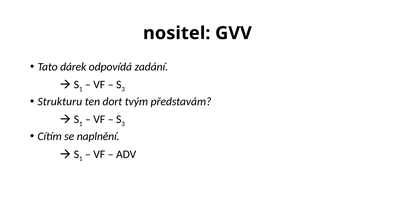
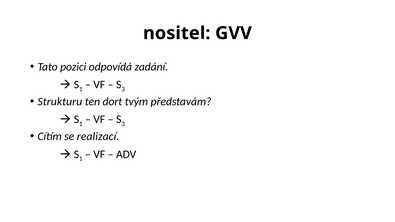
dárek: dárek -> pozici
naplnění: naplnění -> realizací
